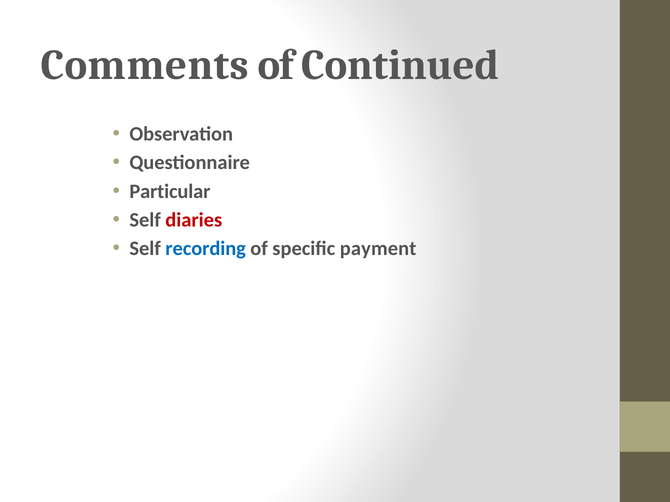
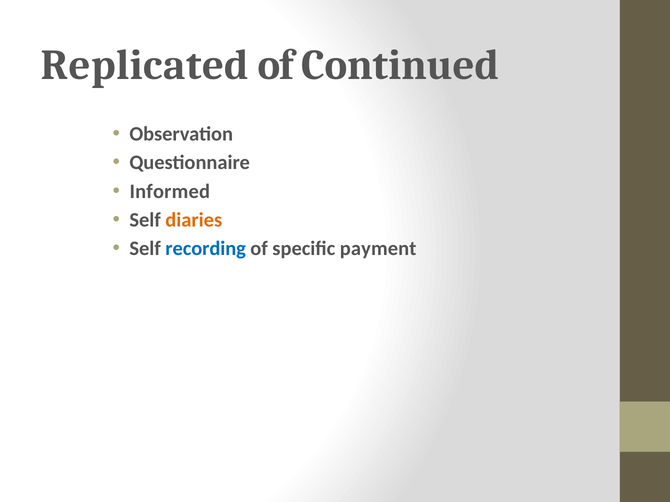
Comments: Comments -> Replicated
Particular: Particular -> Informed
diaries colour: red -> orange
